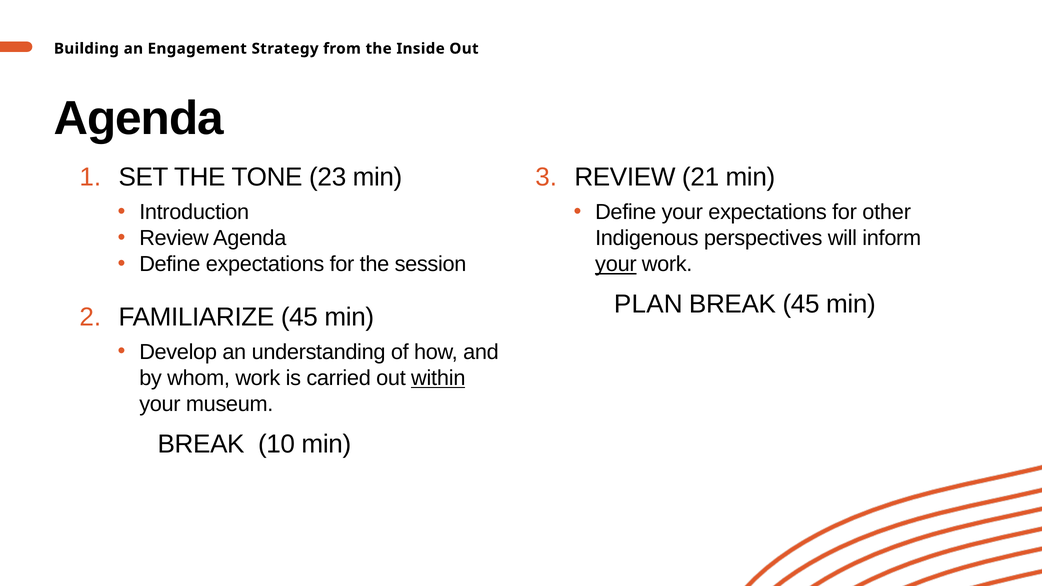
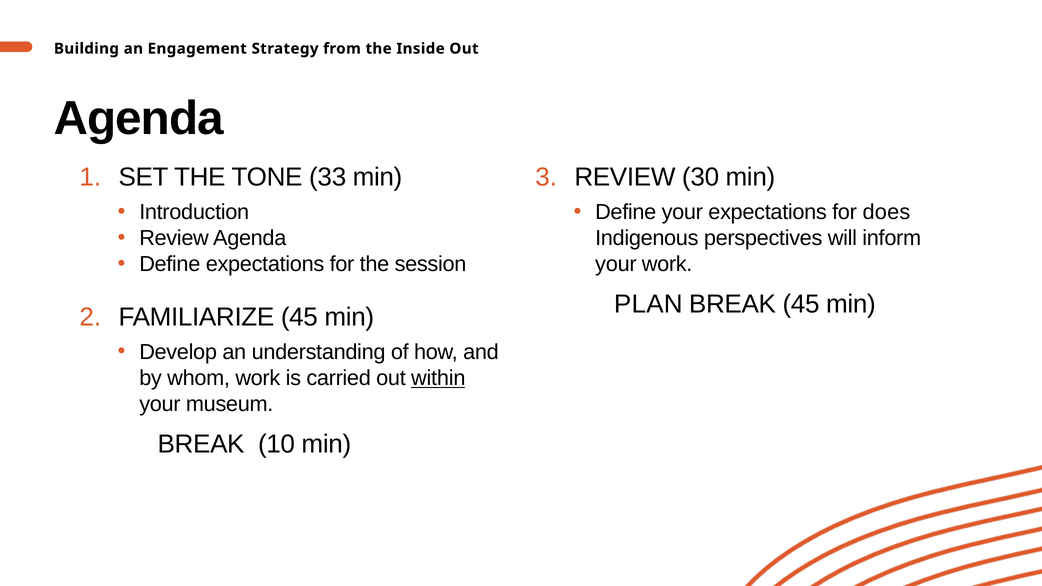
23: 23 -> 33
21: 21 -> 30
other: other -> does
your at (616, 264) underline: present -> none
